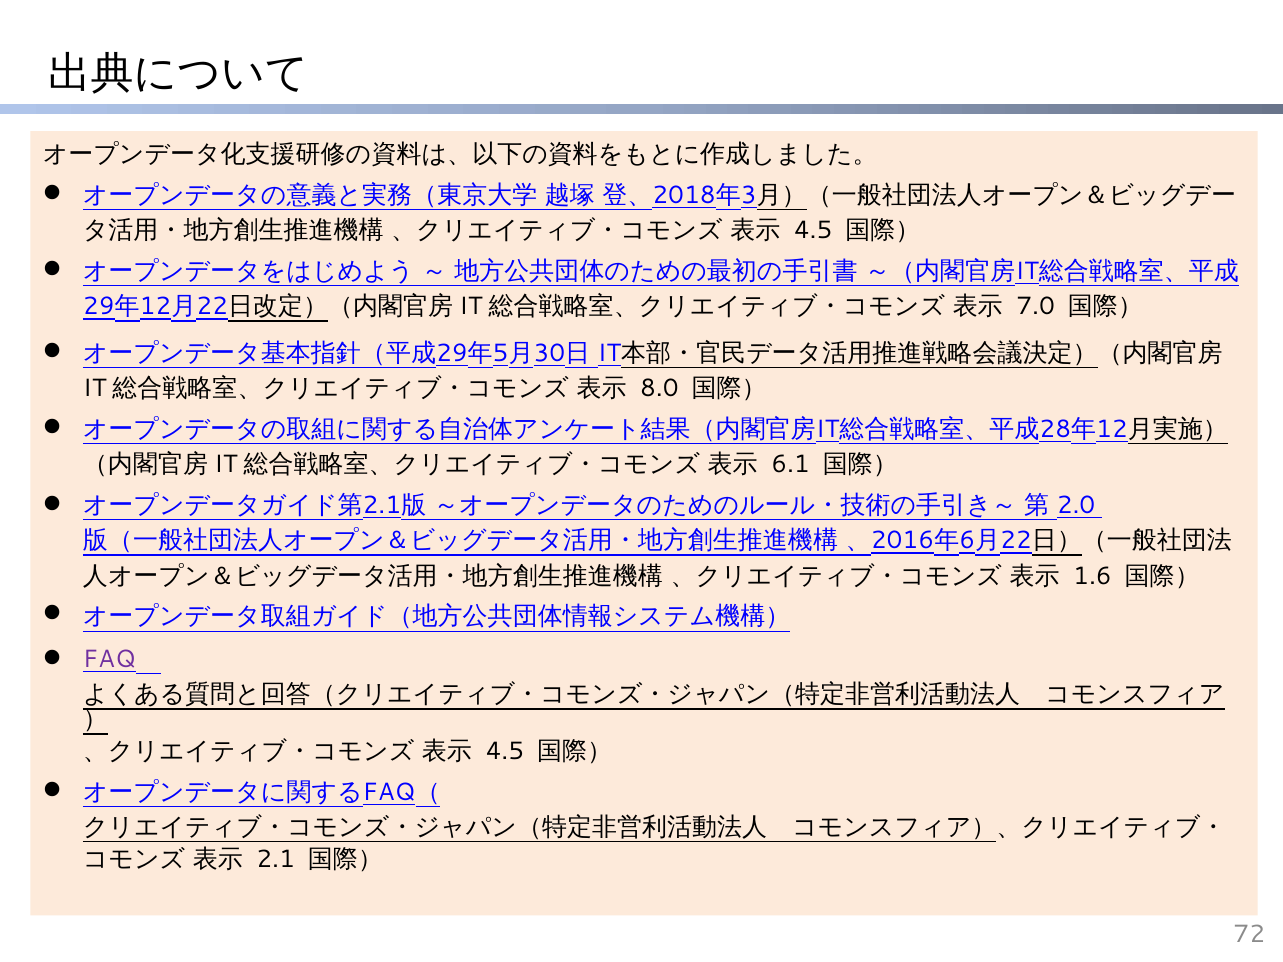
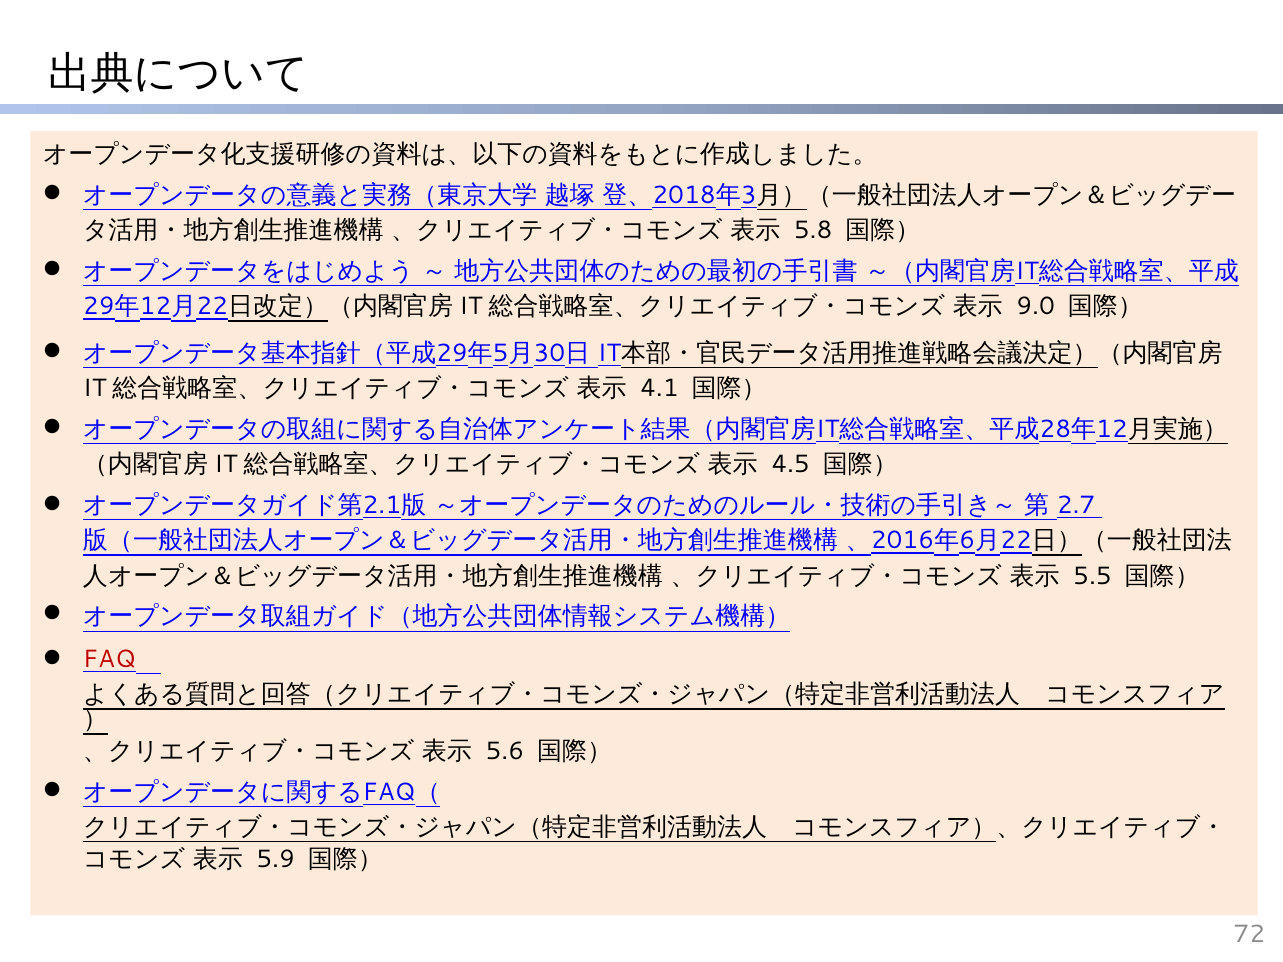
4.5 at (813, 230): 4.5 -> 5.8
7.0: 7.0 -> 9.0
8.0: 8.0 -> 4.1
6.1: 6.1 -> 4.5
2.0: 2.0 -> 2.7
1.6: 1.6 -> 5.5
FAQ colour: purple -> red
4.5 at (505, 751): 4.5 -> 5.6
2.1: 2.1 -> 5.9
